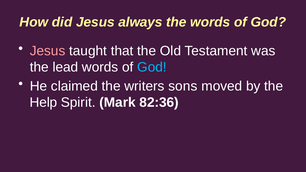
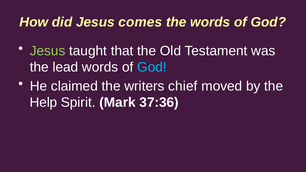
always: always -> comes
Jesus at (48, 51) colour: pink -> light green
sons: sons -> chief
82:36: 82:36 -> 37:36
